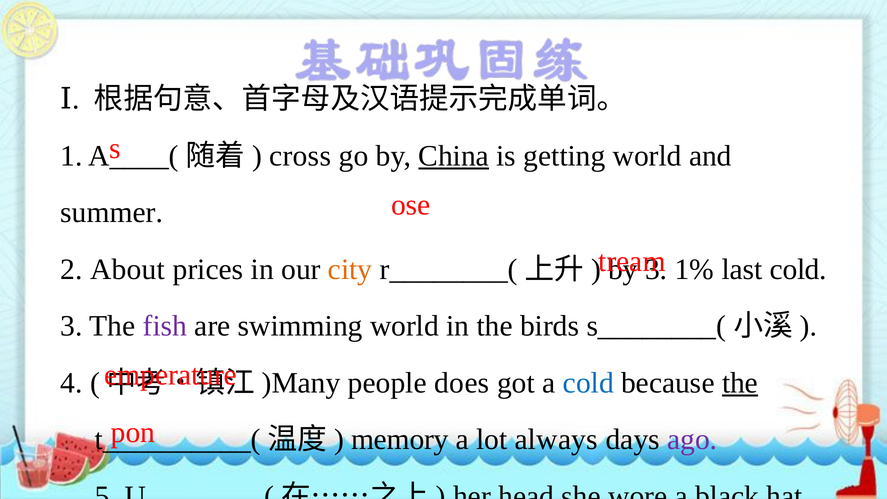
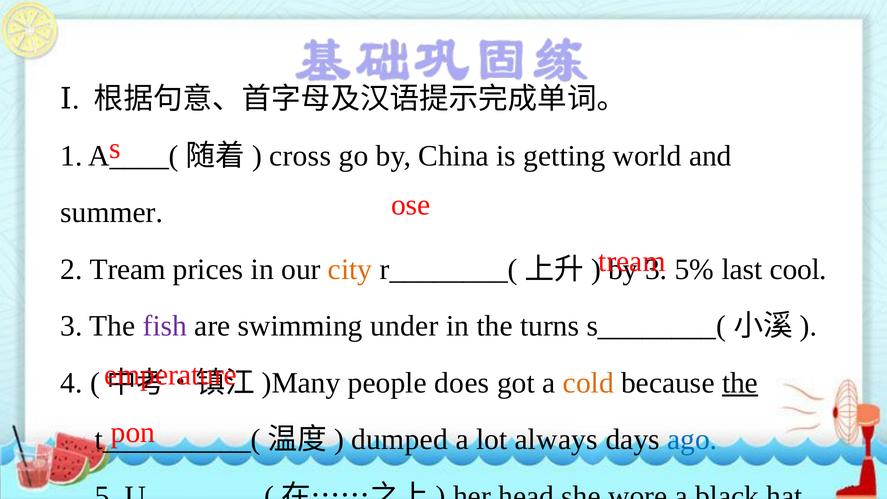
China underline: present -> none
2 About: About -> Tream
1%: 1% -> 5%
last cold: cold -> cool
swimming world: world -> under
birds: birds -> turns
cold at (588, 383) colour: blue -> orange
memory: memory -> dumped
ago colour: purple -> blue
